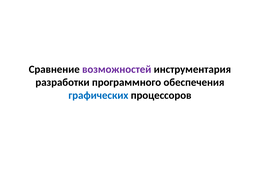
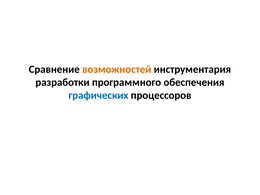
возможностей colour: purple -> orange
